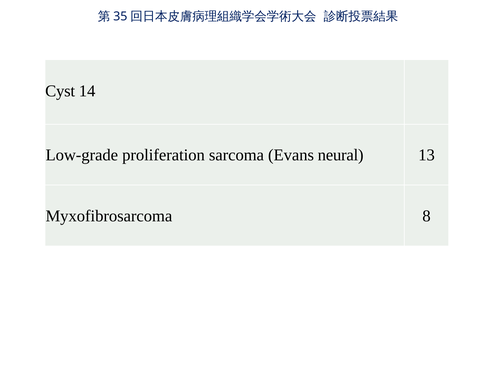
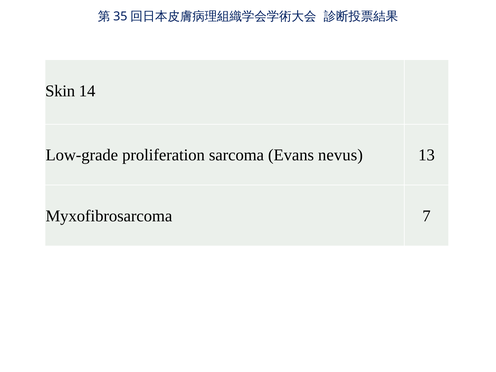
Cyst: Cyst -> Skin
neural: neural -> nevus
8: 8 -> 7
